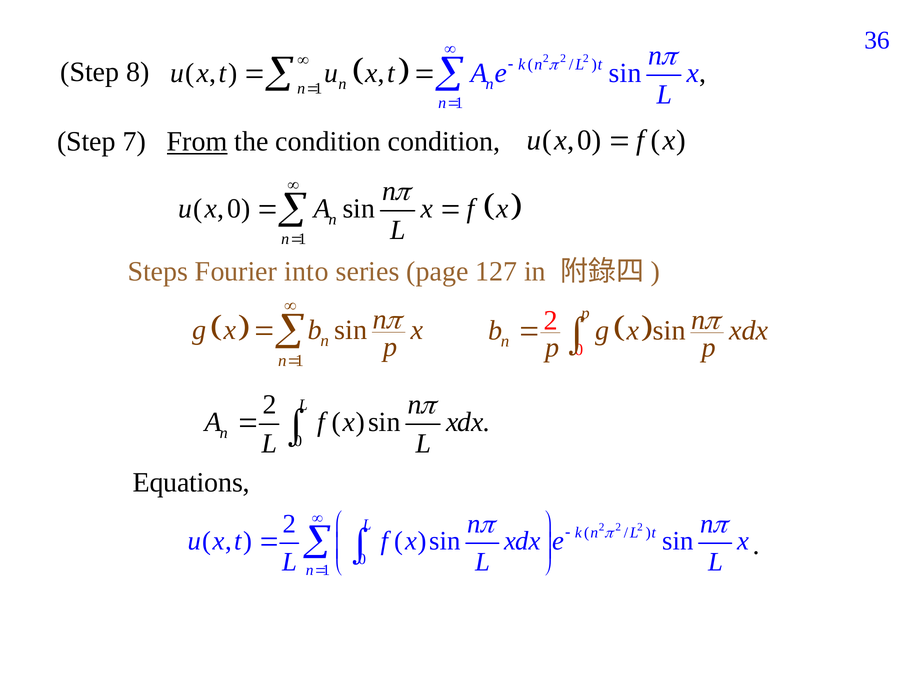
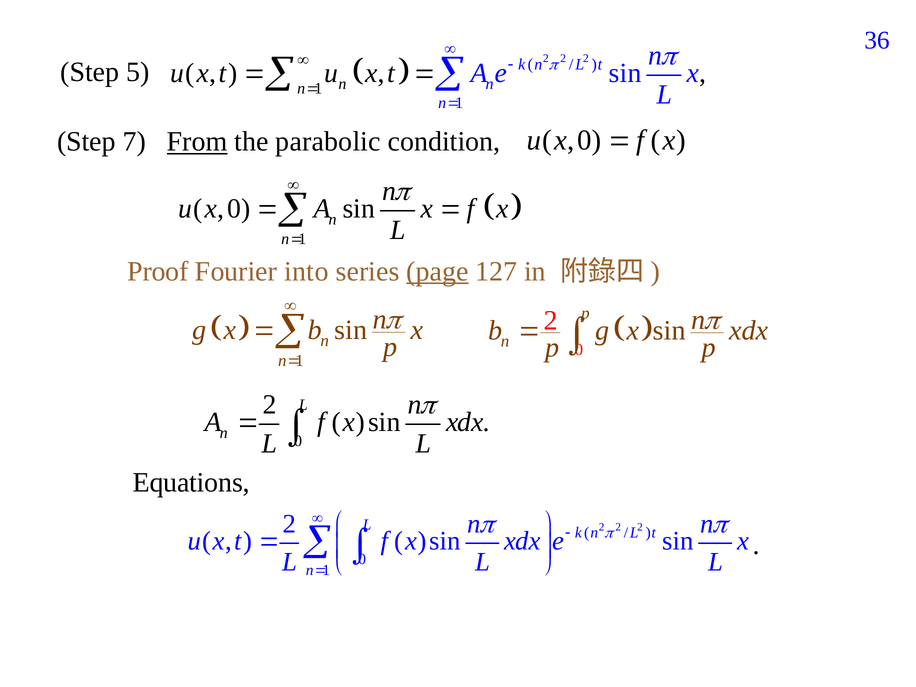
8: 8 -> 5
the condition: condition -> parabolic
Steps: Steps -> Proof
page underline: none -> present
